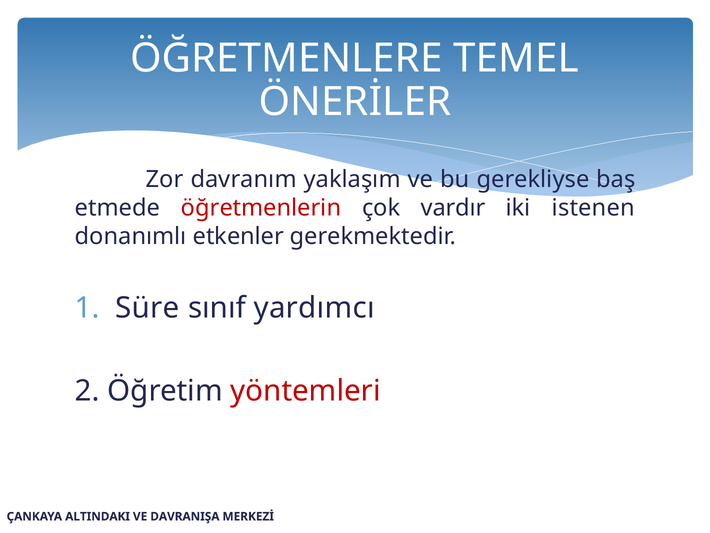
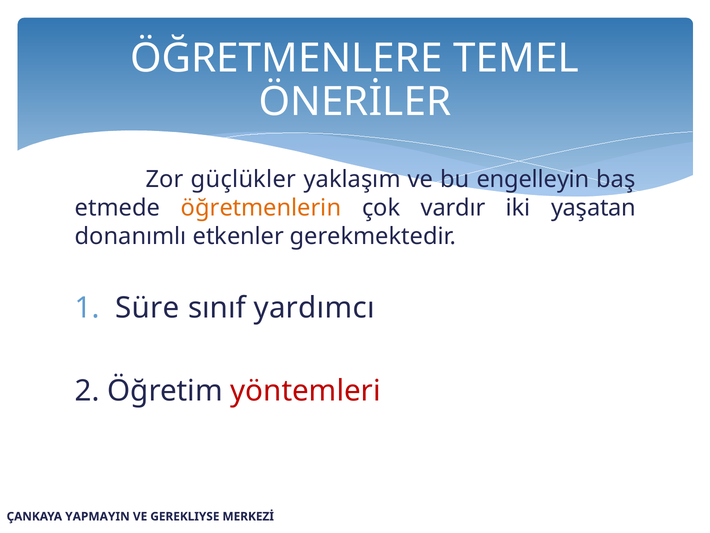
davranım: davranım -> güçlükler
gerekliyse: gerekliyse -> engelleyin
öğretmenlerin colour: red -> orange
istenen: istenen -> yaşatan
ALTINDAKI: ALTINDAKI -> YAPMAYIN
DAVRANIŞA: DAVRANIŞA -> GEREKLIYSE
